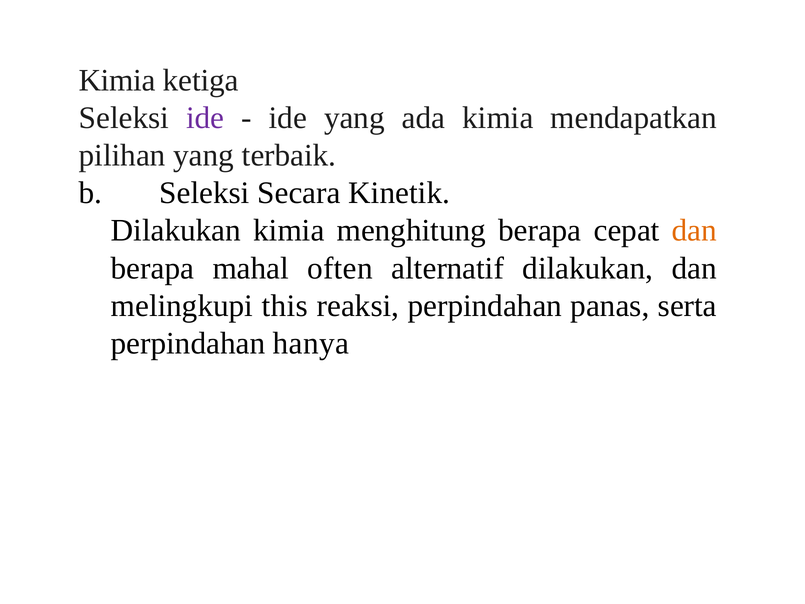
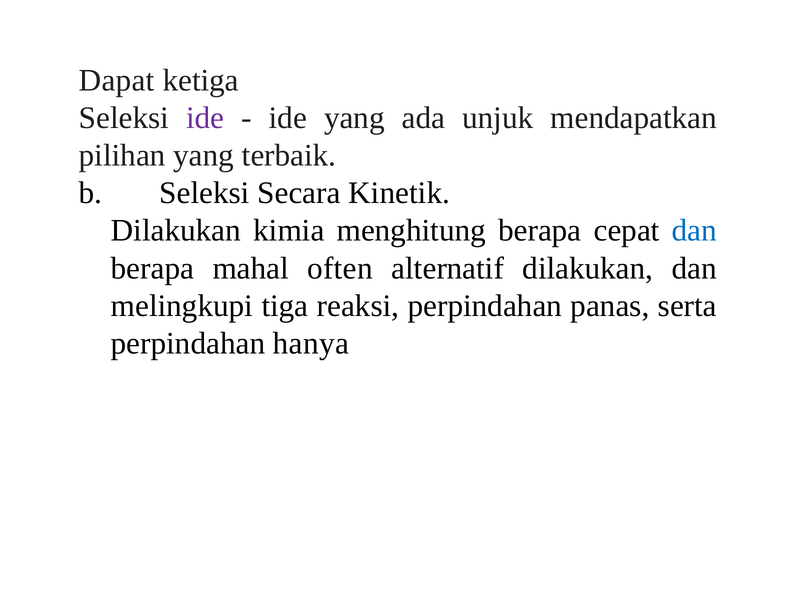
Kimia at (117, 80): Kimia -> Dapat
ada kimia: kimia -> unjuk
dan at (694, 231) colour: orange -> blue
this: this -> tiga
